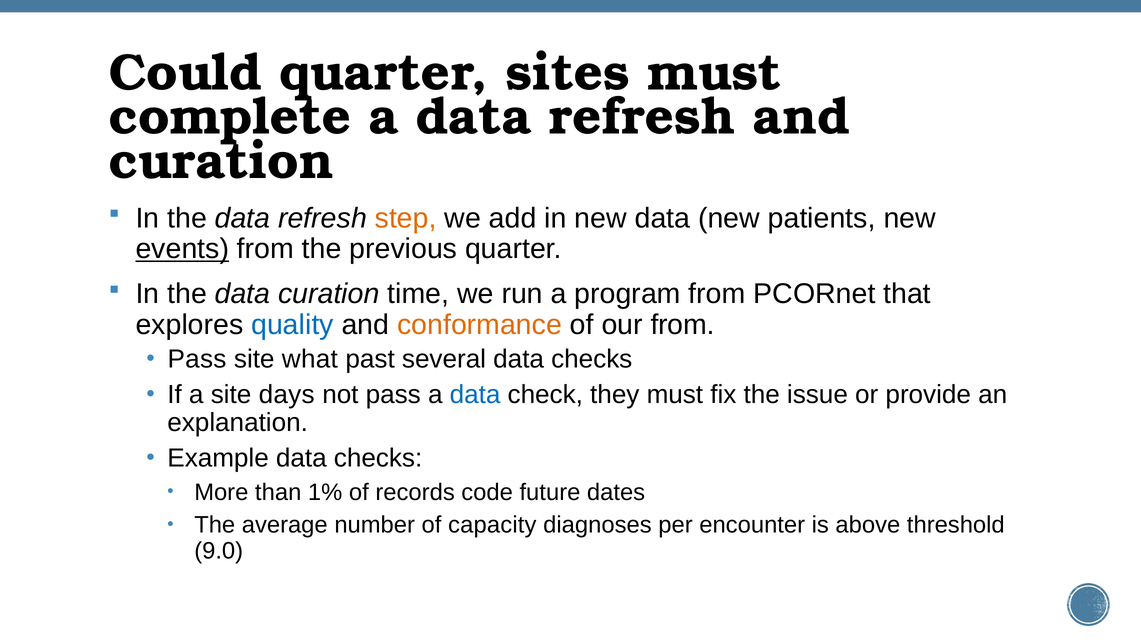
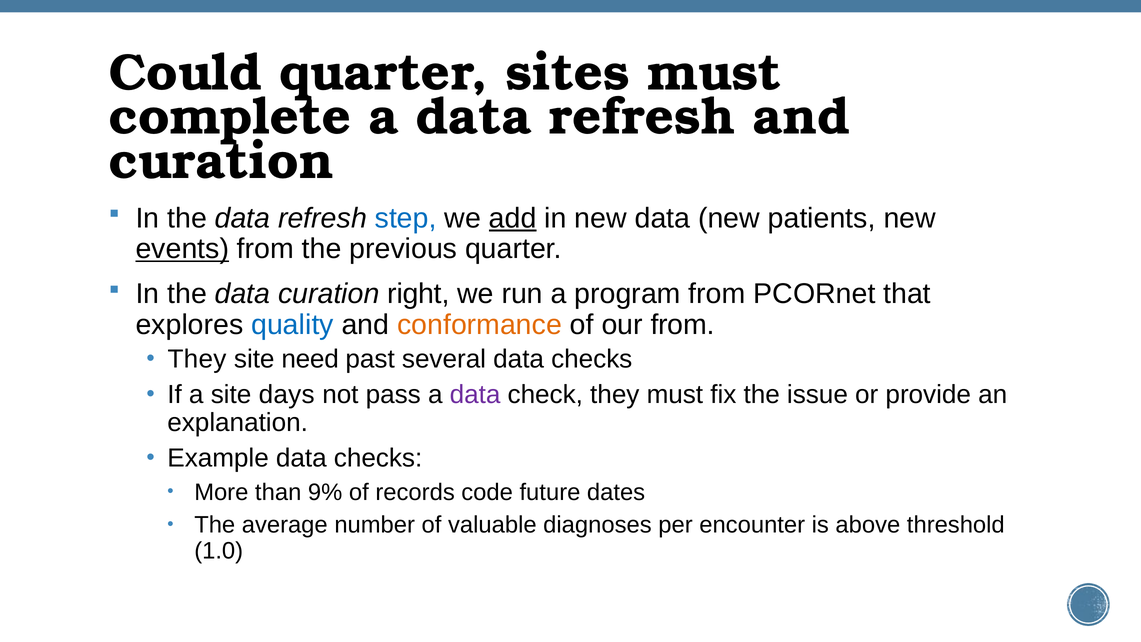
step colour: orange -> blue
add underline: none -> present
time: time -> right
Pass at (197, 359): Pass -> They
what: what -> need
data at (475, 394) colour: blue -> purple
1%: 1% -> 9%
capacity: capacity -> valuable
9.0: 9.0 -> 1.0
